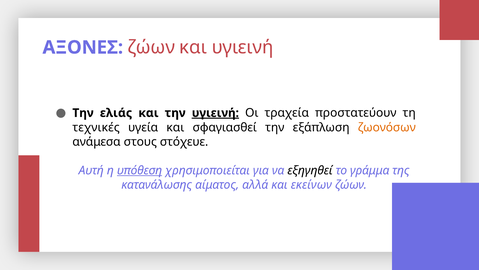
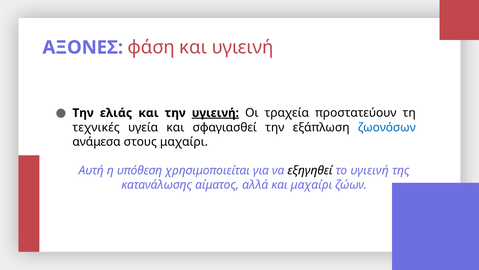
ΑΞΟΝΕΣ ζώων: ζώων -> φάση
ζωονόσων colour: orange -> blue
στους στόχευε: στόχευε -> μαχαίρι
υπόθεση underline: present -> none
το γράμμα: γράμμα -> υγιεινή
και εκείνων: εκείνων -> μαχαίρι
